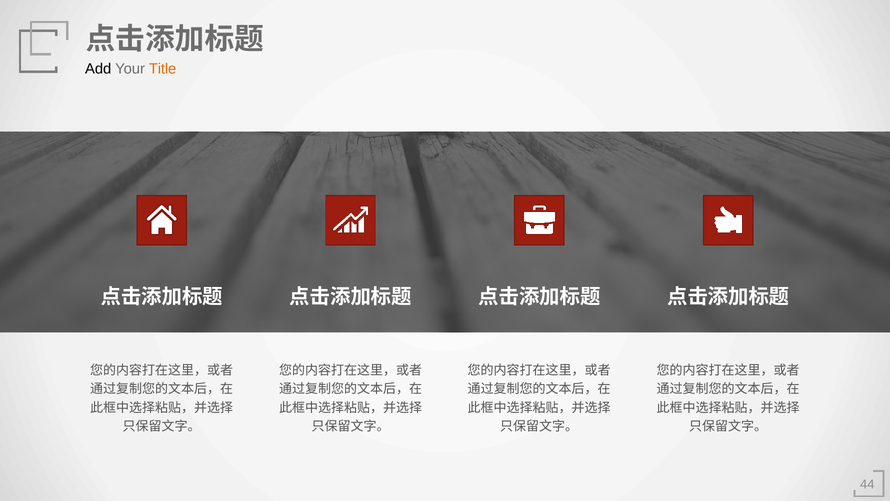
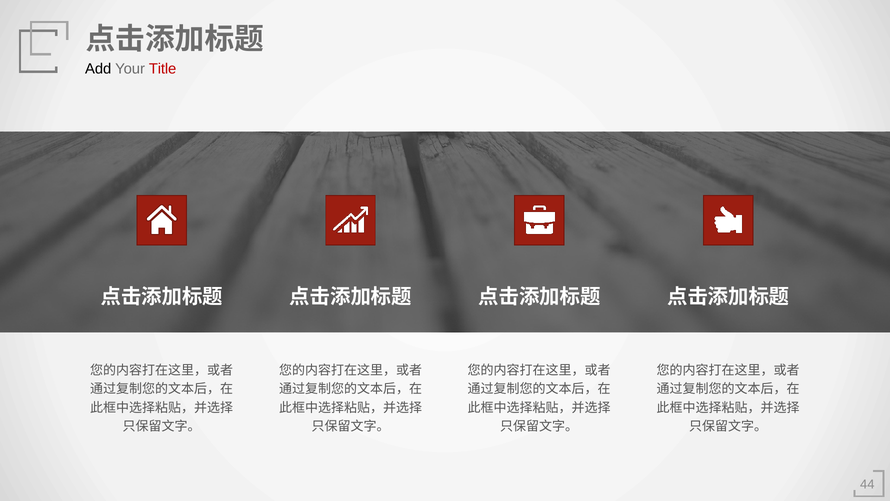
Title colour: orange -> red
